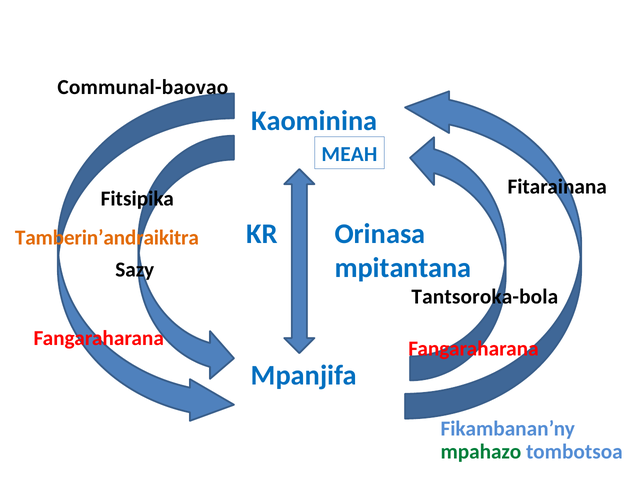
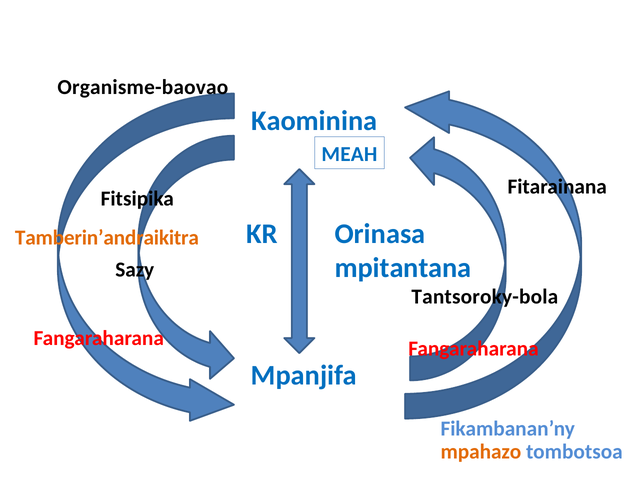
Communal-baovao: Communal-baovao -> Organisme-baovao
Tantsoroka-bola: Tantsoroka-bola -> Tantsoroky-bola
mpahazo colour: green -> orange
